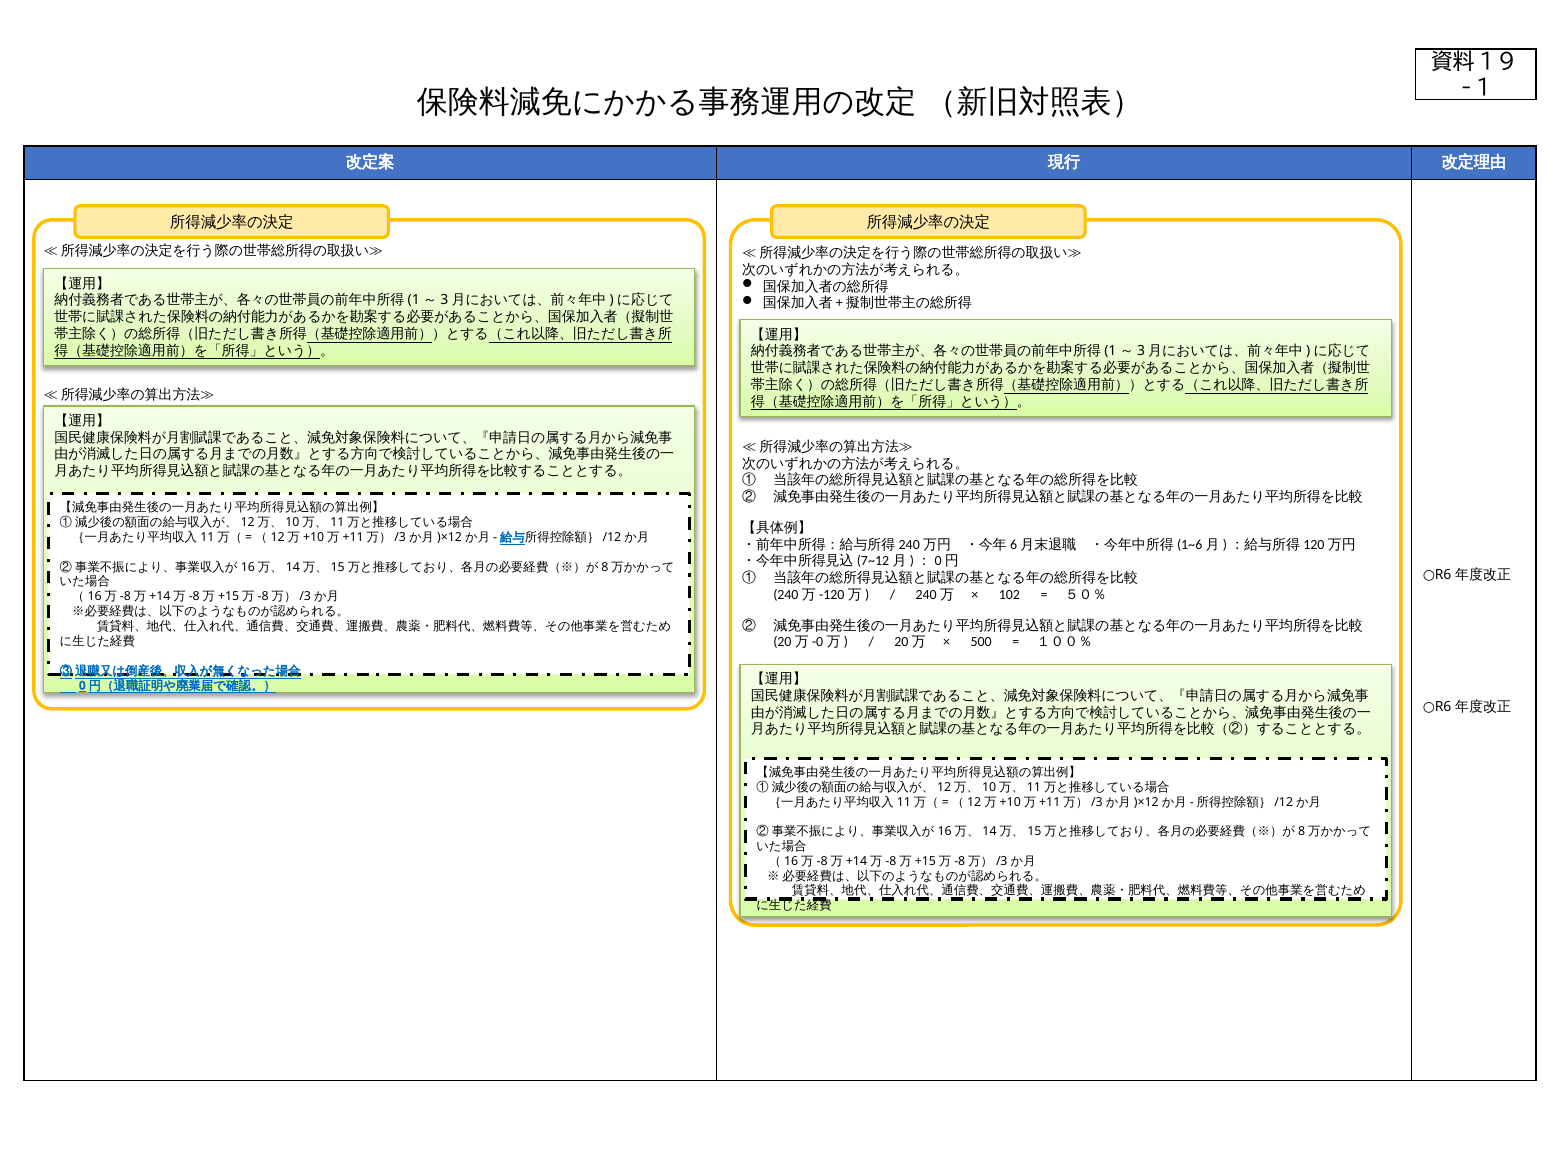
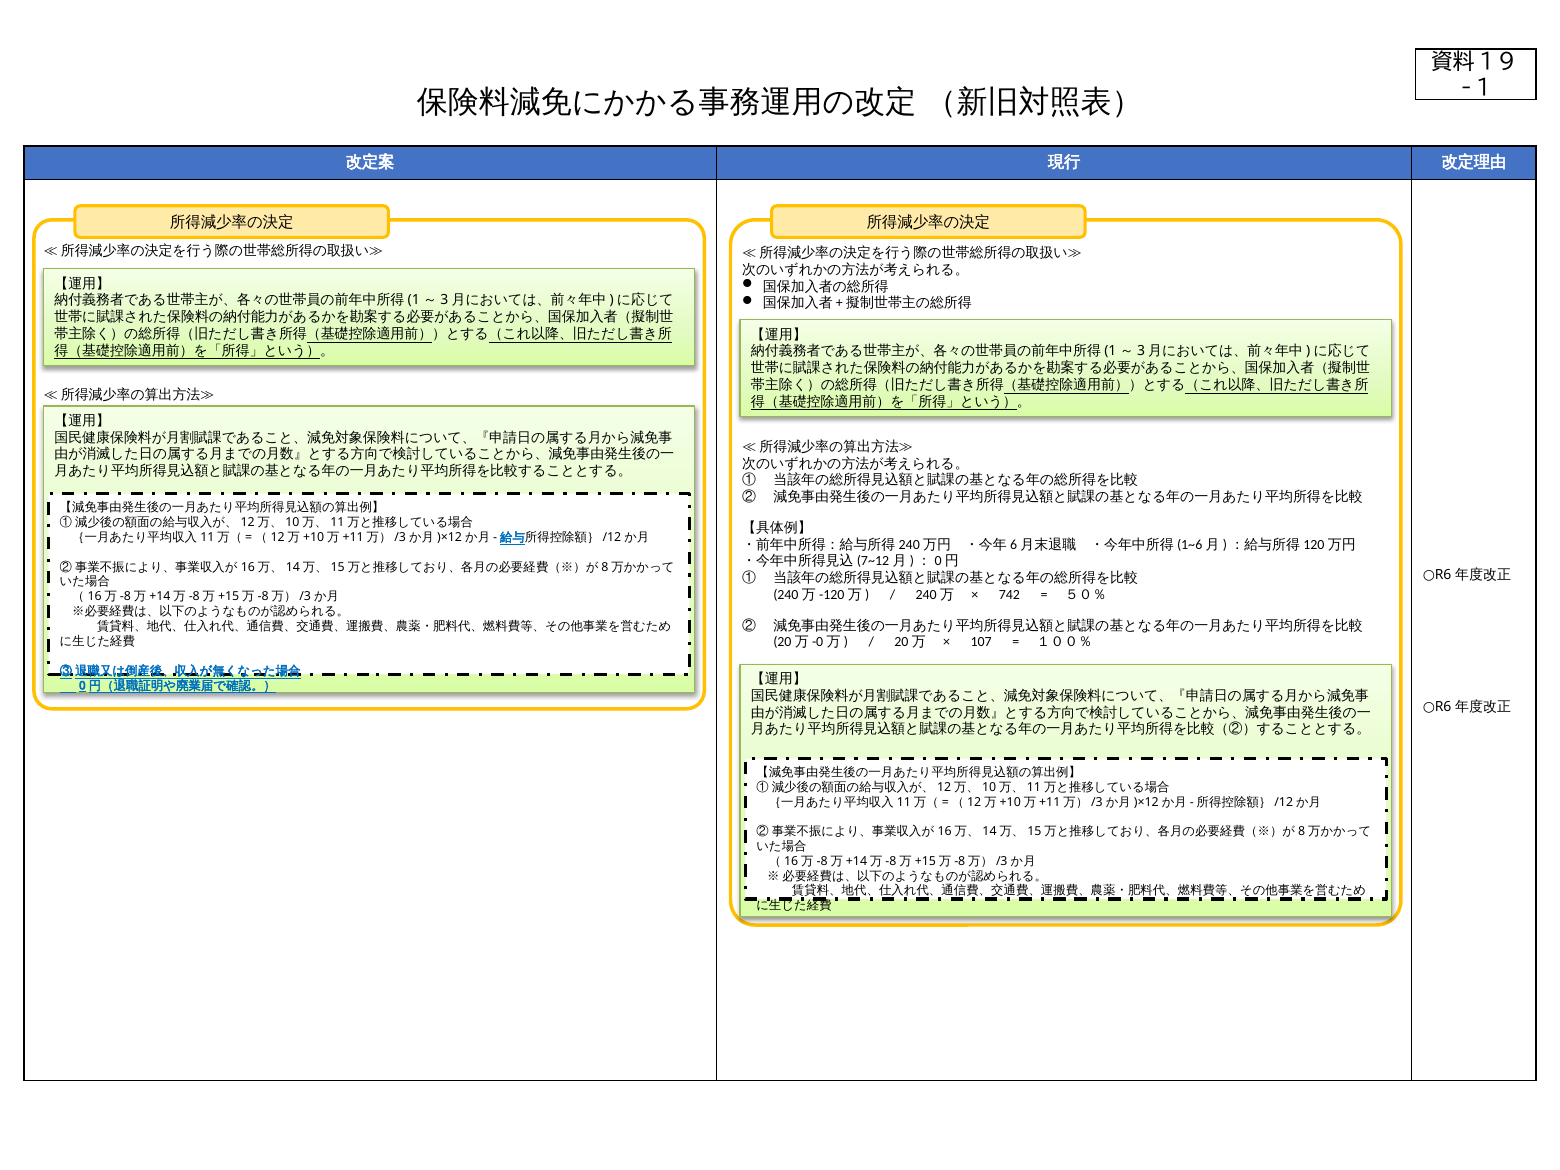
102: 102 -> 742
500: 500 -> 107
